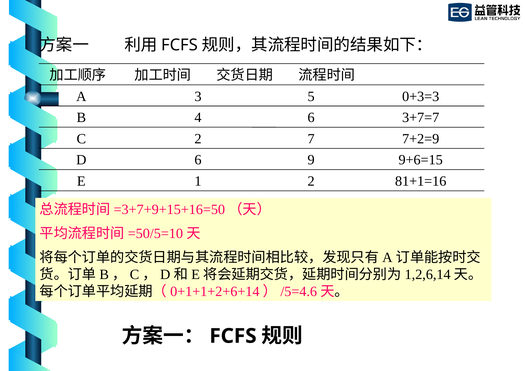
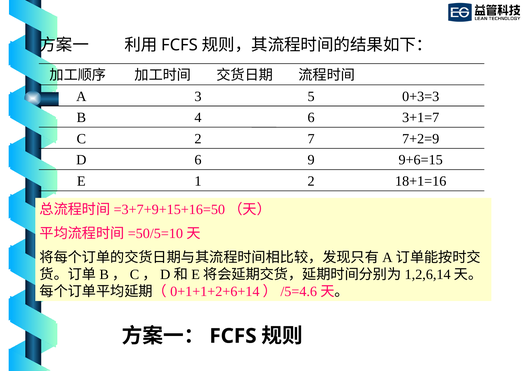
3+7=7: 3+7=7 -> 3+1=7
81+1=16: 81+1=16 -> 18+1=16
